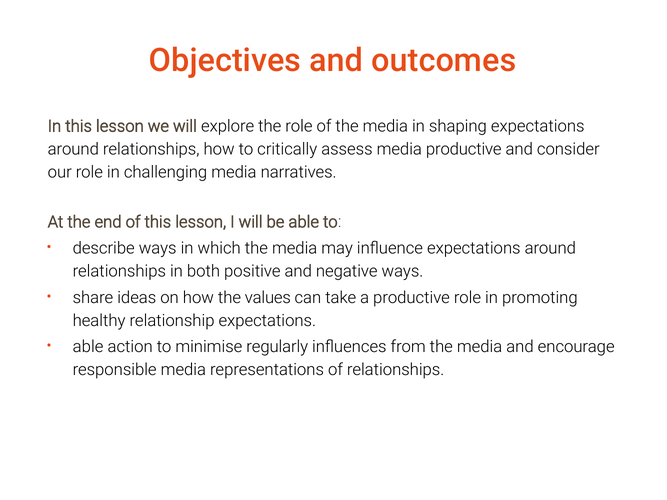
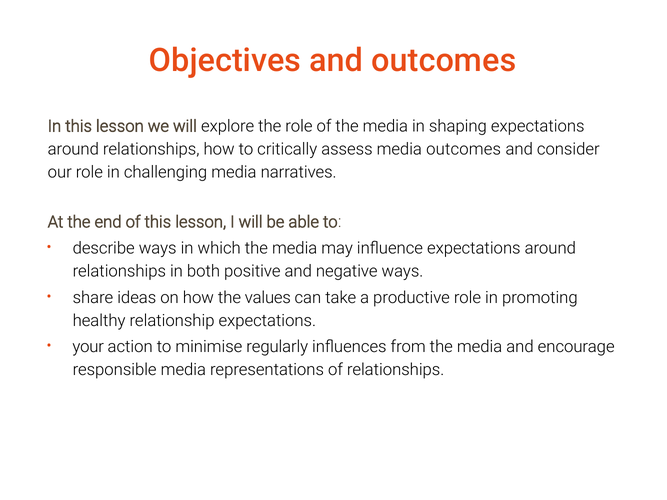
media productive: productive -> outcomes
able at (88, 347): able -> your
